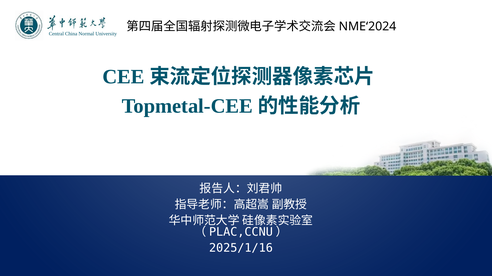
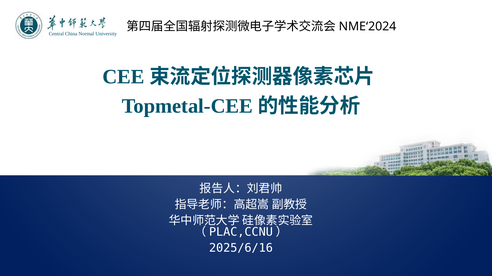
2025/1/16: 2025/1/16 -> 2025/6/16
